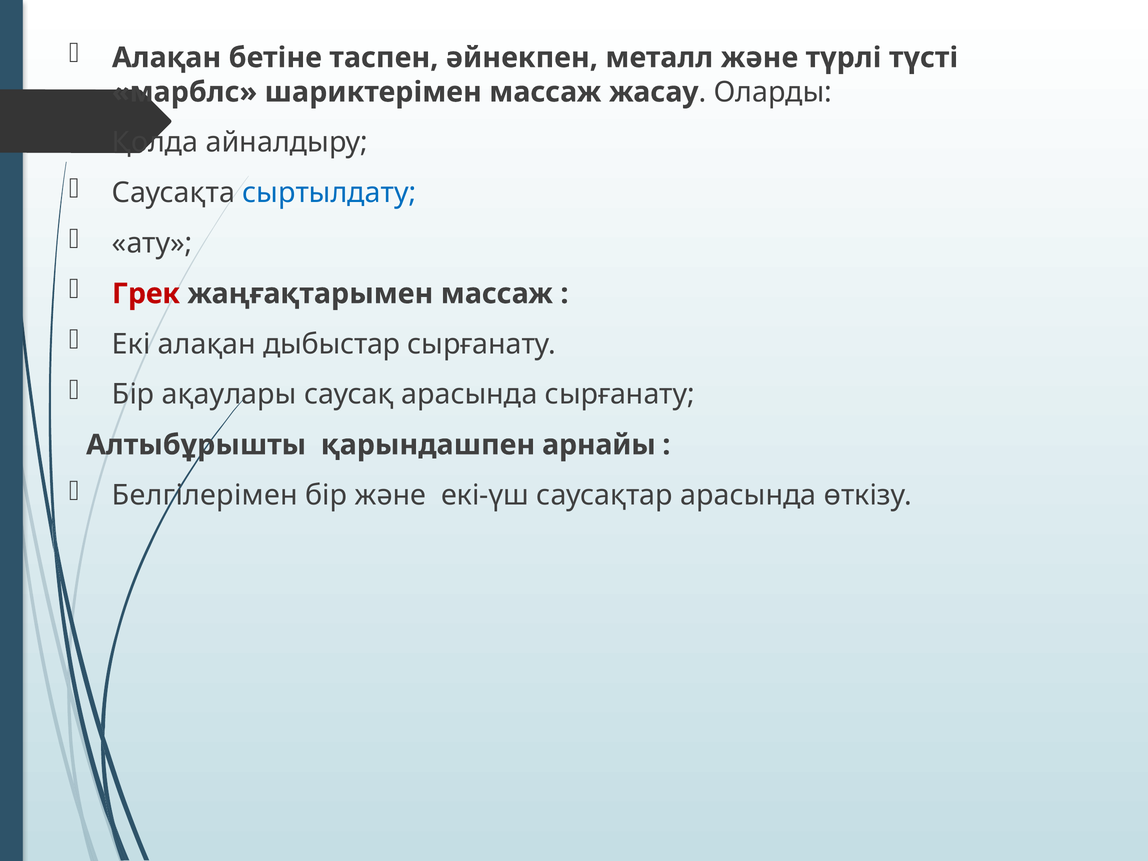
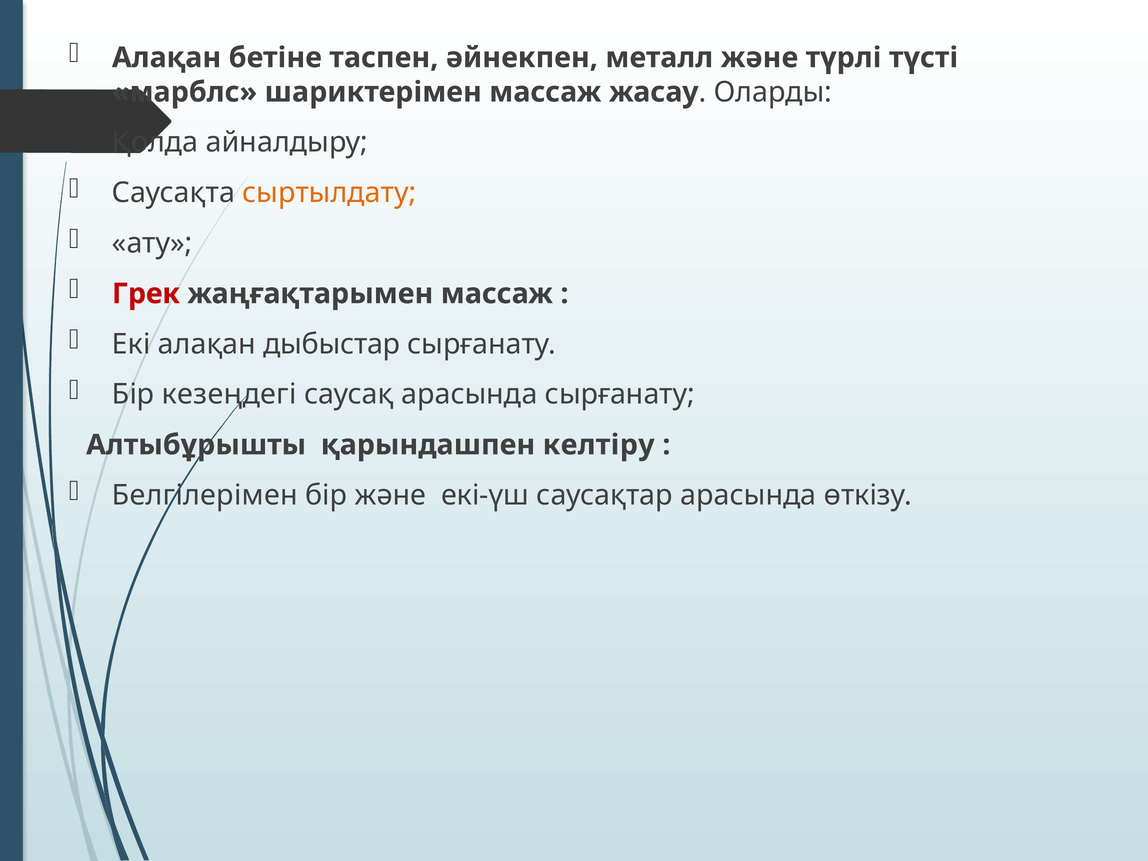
сыртылдату colour: blue -> orange
ақаулары: ақаулары -> кезеңдегі
арнайы: арнайы -> келтіру
